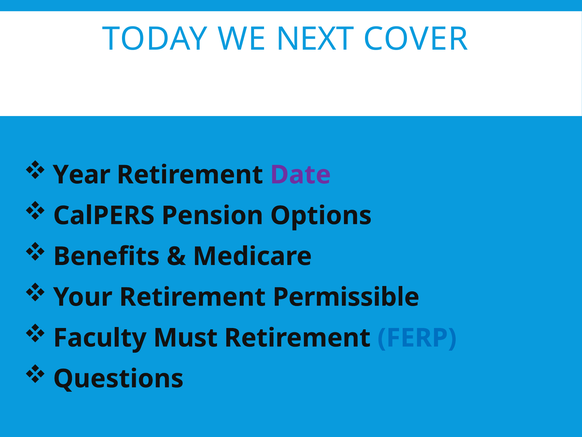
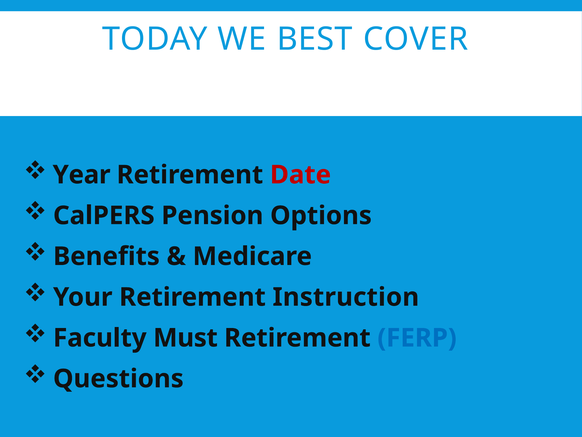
NEXT: NEXT -> BEST
Date colour: purple -> red
Permissible: Permissible -> Instruction
